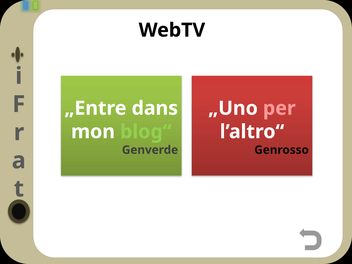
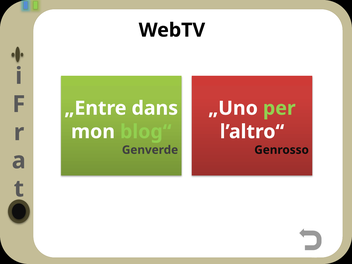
per colour: pink -> light green
